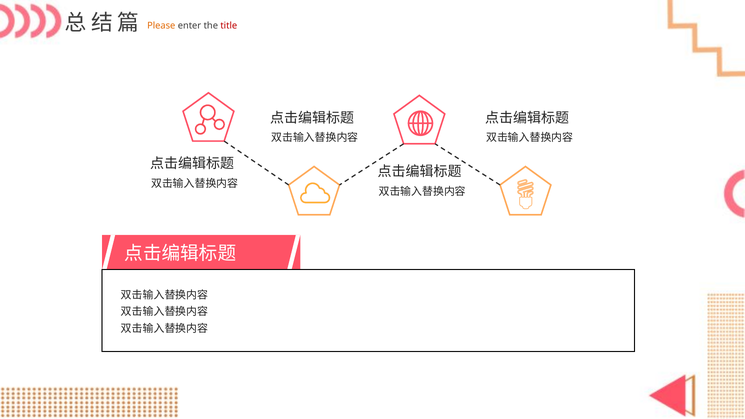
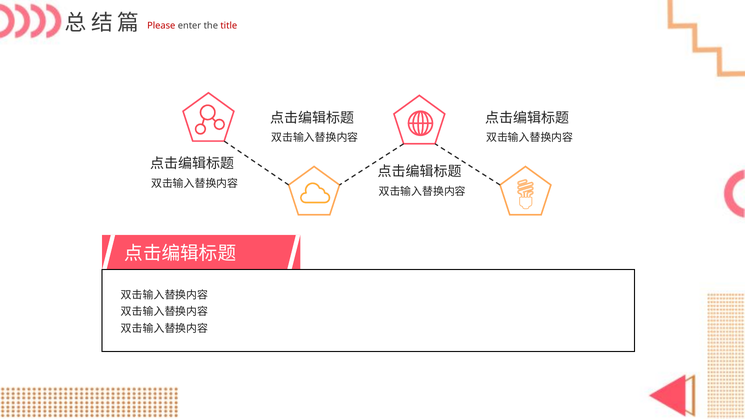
Please colour: orange -> red
